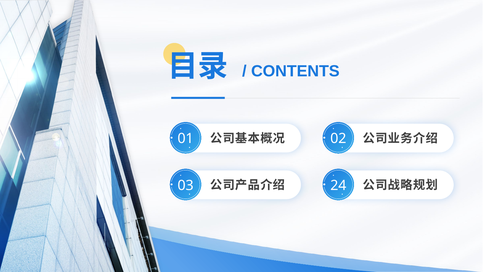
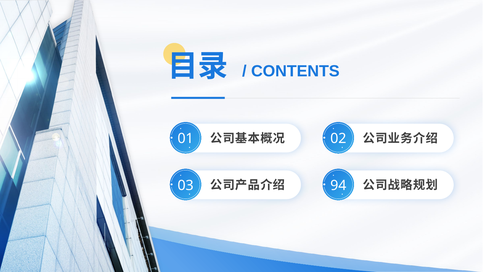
24: 24 -> 94
